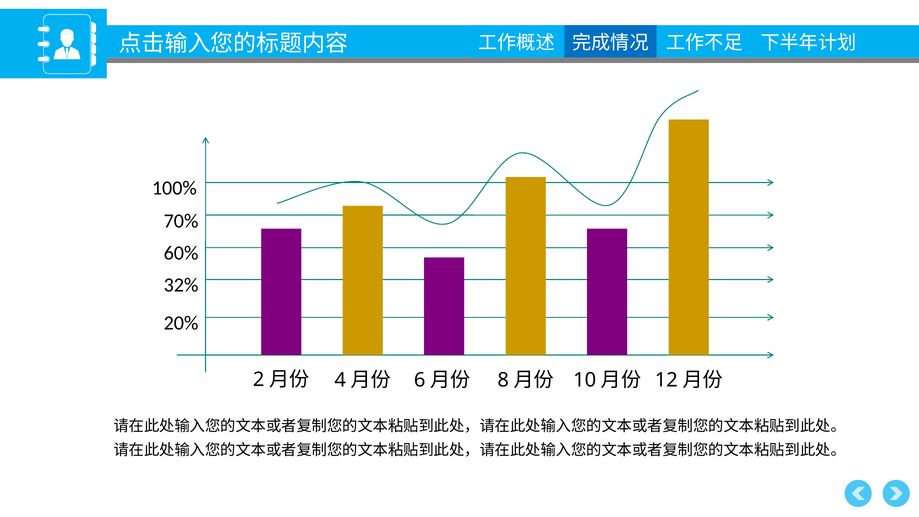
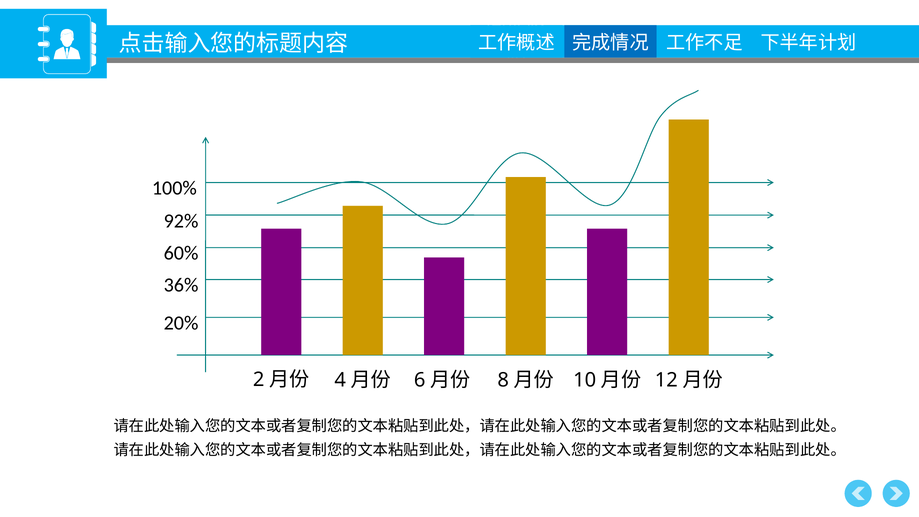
70%: 70% -> 92%
32%: 32% -> 36%
